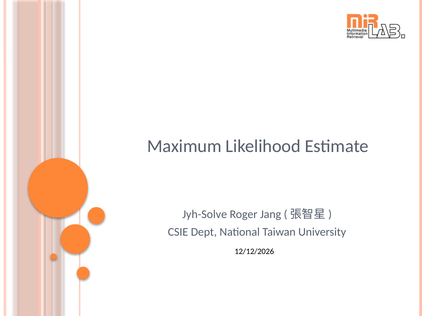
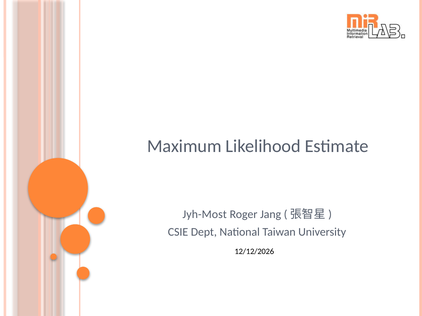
Jyh-Solve: Jyh-Solve -> Jyh-Most
